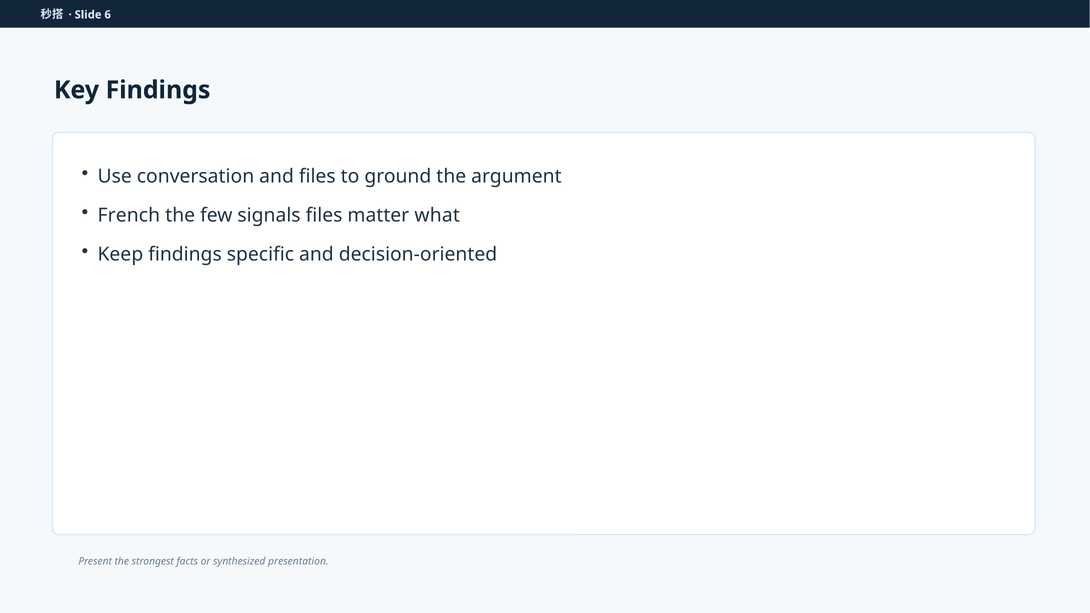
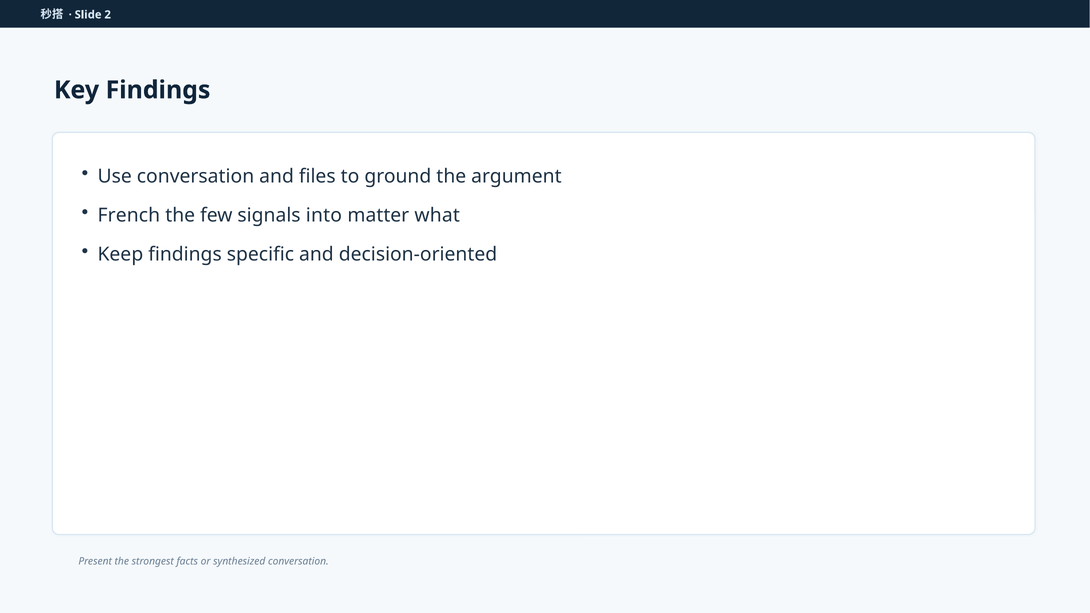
6: 6 -> 2
signals files: files -> into
synthesized presentation: presentation -> conversation
